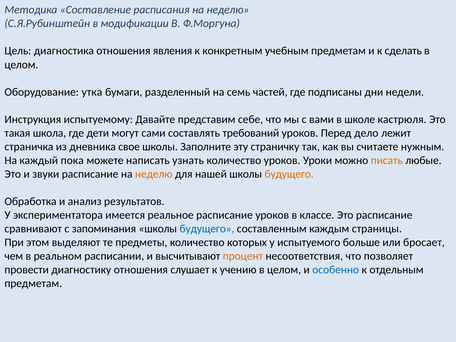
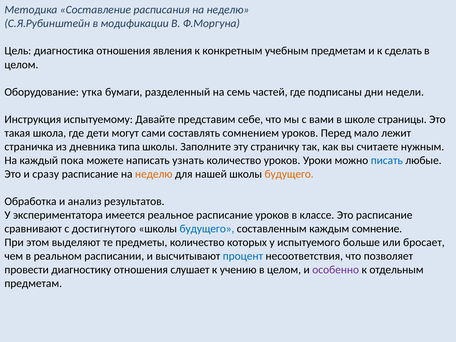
кастрюля: кастрюля -> страницы
требований: требований -> сомнением
дело: дело -> мало
свое: свое -> типа
писать colour: orange -> blue
звуки: звуки -> сразу
запоминания: запоминания -> достигнутого
страницы: страницы -> сомнение
процент colour: orange -> blue
особенно colour: blue -> purple
